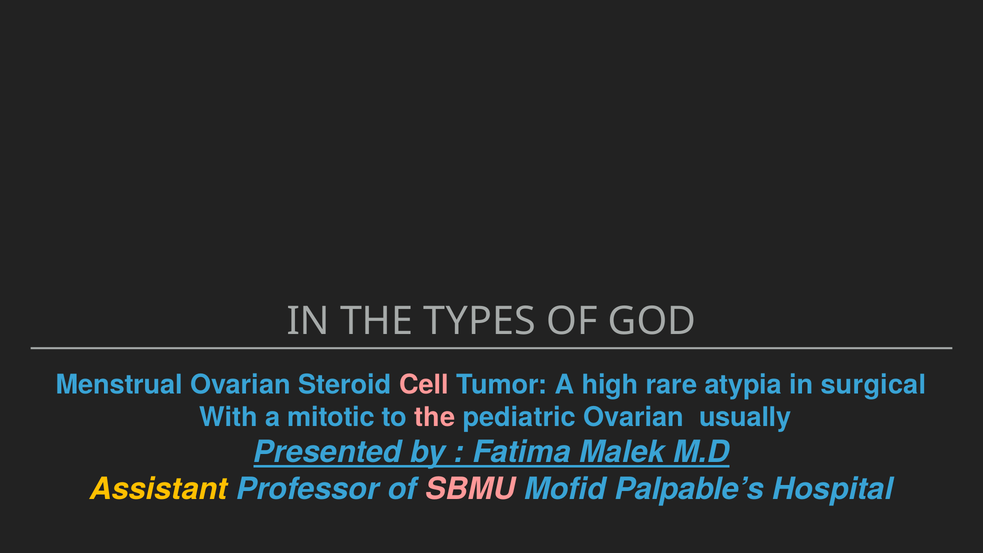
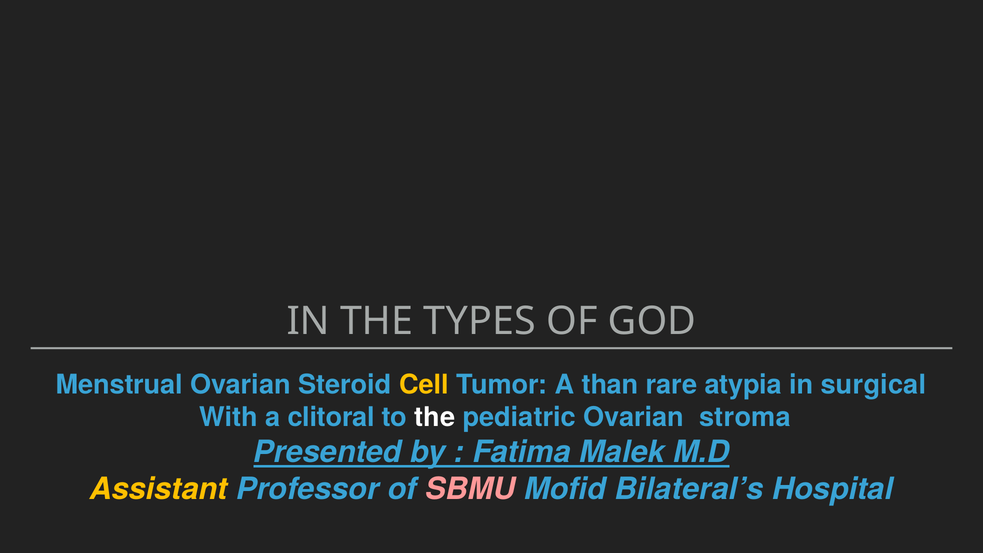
Cell colour: pink -> yellow
high: high -> than
mitotic: mitotic -> clitoral
the at (435, 417) colour: pink -> white
usually: usually -> stroma
Palpable’s: Palpable’s -> Bilateral’s
